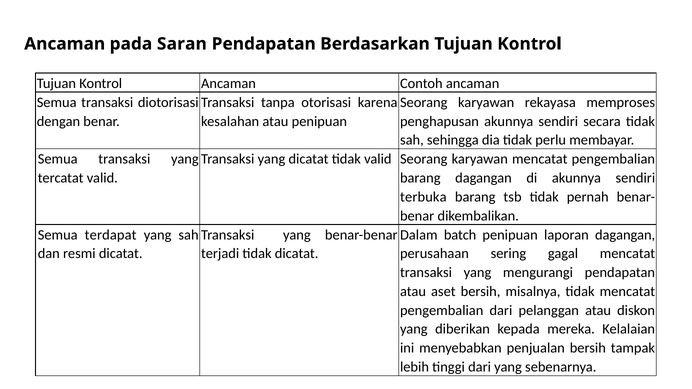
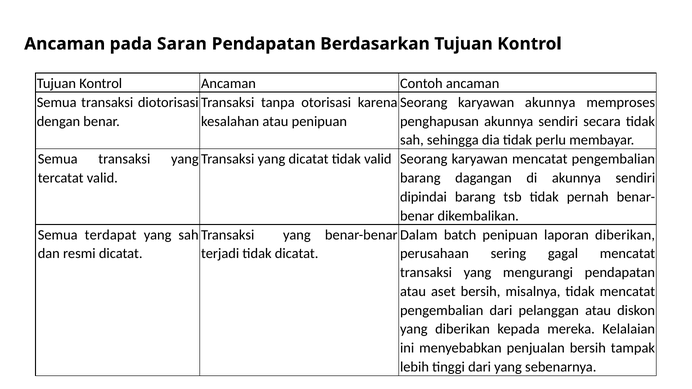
karyawan rekayasa: rekayasa -> akunnya
terbuka: terbuka -> dipindai
laporan dagangan: dagangan -> diberikan
